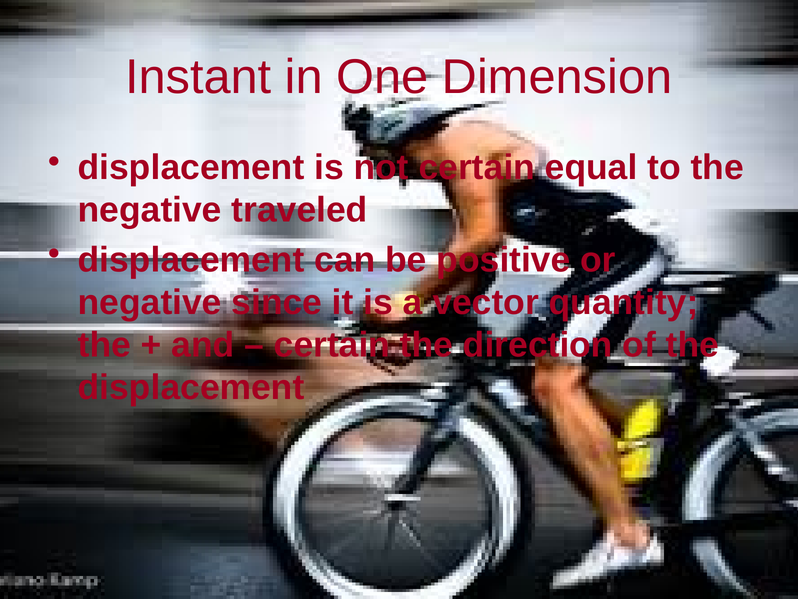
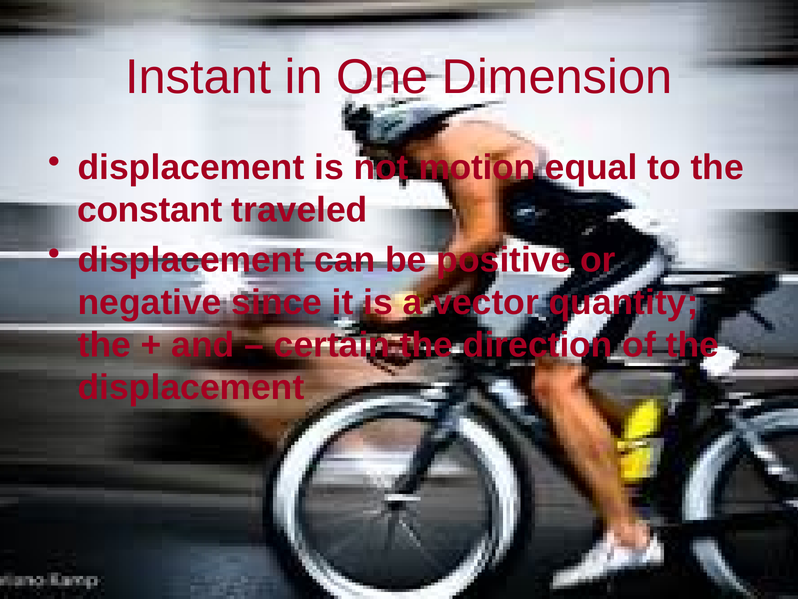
not certain: certain -> motion
negative at (150, 210): negative -> constant
